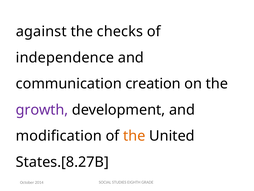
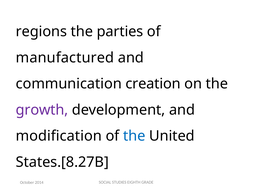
against: against -> regions
checks: checks -> parties
independence: independence -> manufactured
the at (134, 136) colour: orange -> blue
